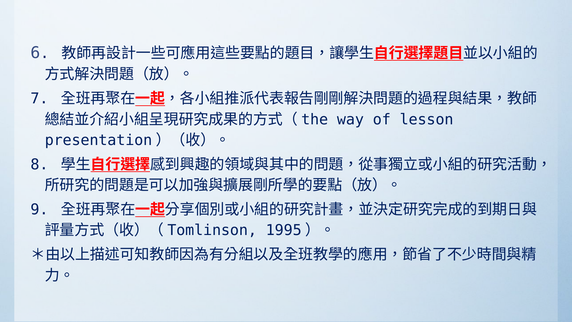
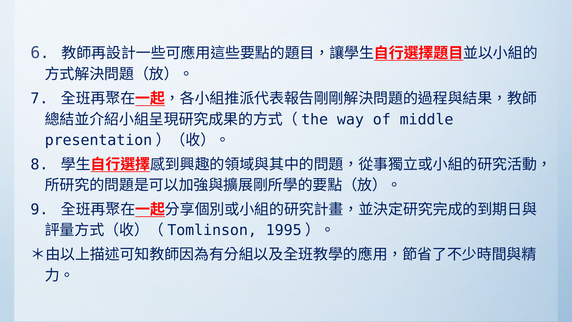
lesson: lesson -> middle
